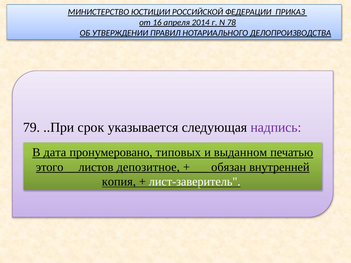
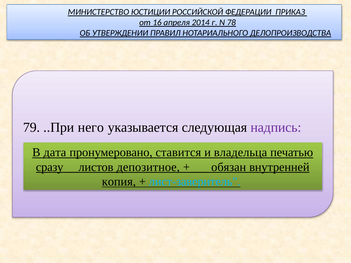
срок: срок -> него
типовых: типовых -> ставится
выданном: выданном -> владельца
этого: этого -> сразу
лист-заверитель colour: white -> light blue
